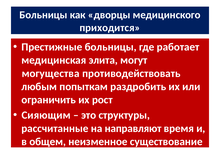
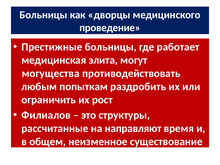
приходится: приходится -> проведение
Сияющим: Сияющим -> Филиалов
